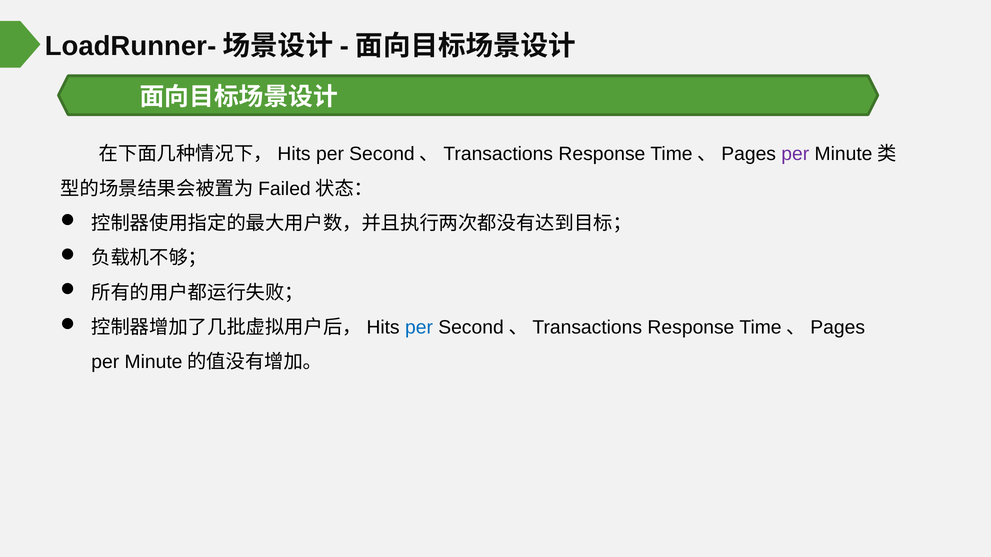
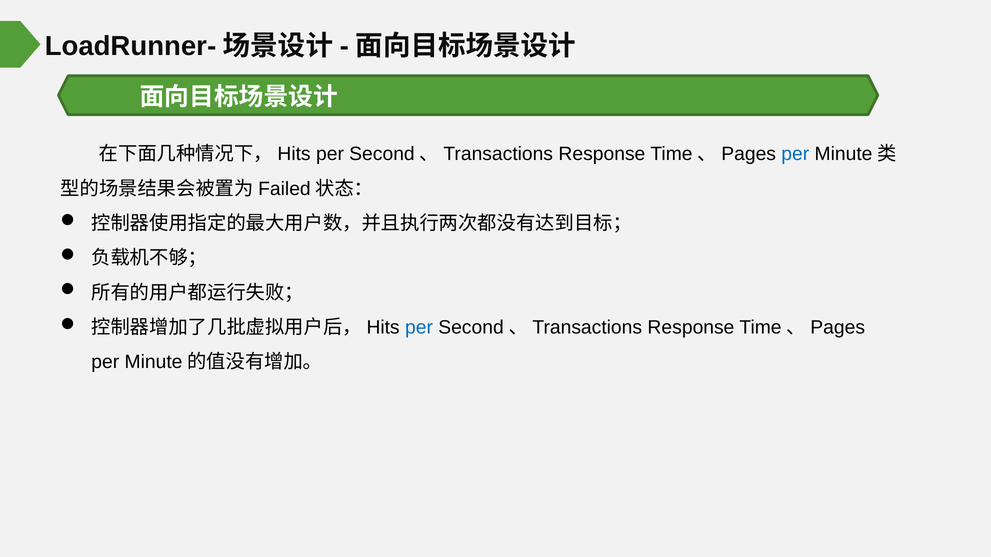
per at (795, 154) colour: purple -> blue
